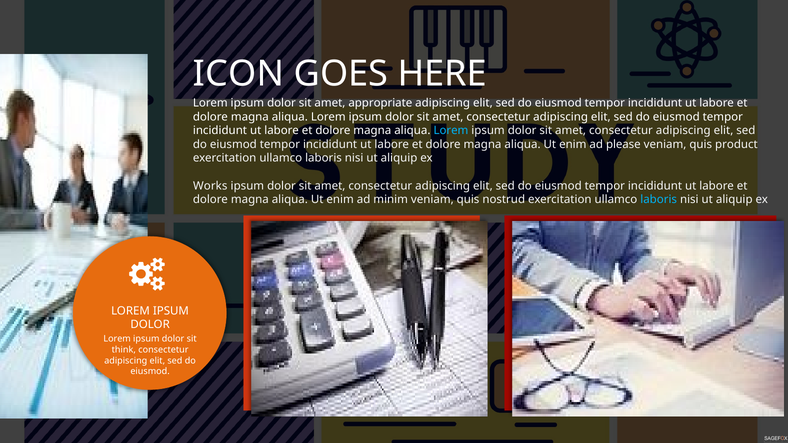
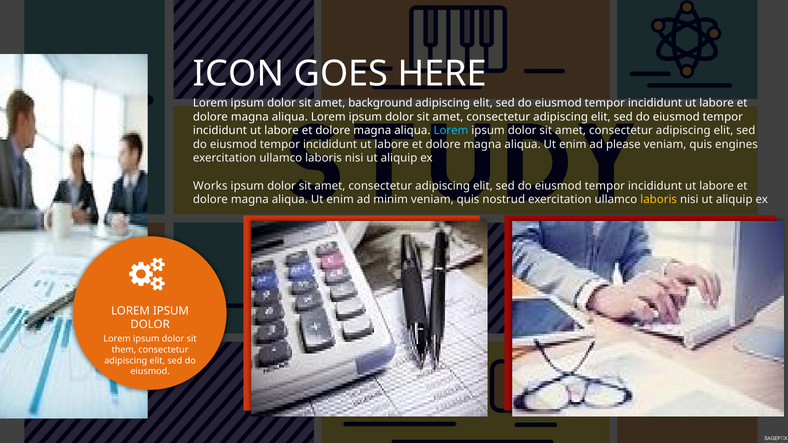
appropriate: appropriate -> background
product: product -> engines
laboris at (659, 200) colour: light blue -> yellow
think: think -> them
